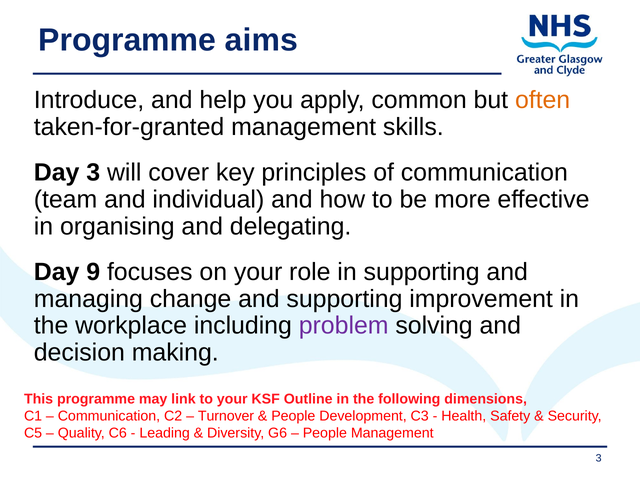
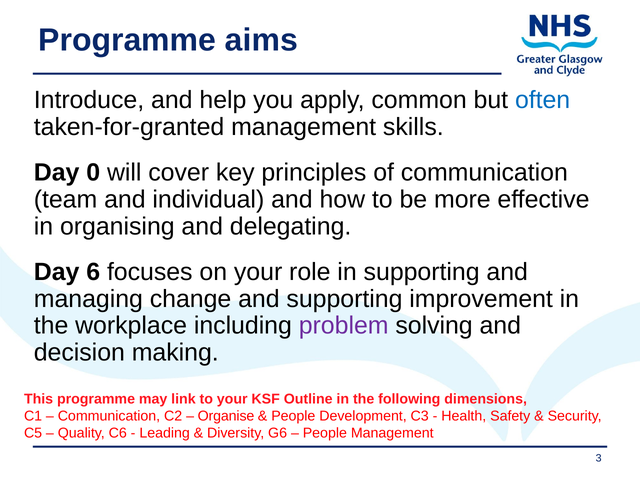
often colour: orange -> blue
Day 3: 3 -> 0
9: 9 -> 6
Turnover: Turnover -> Organise
